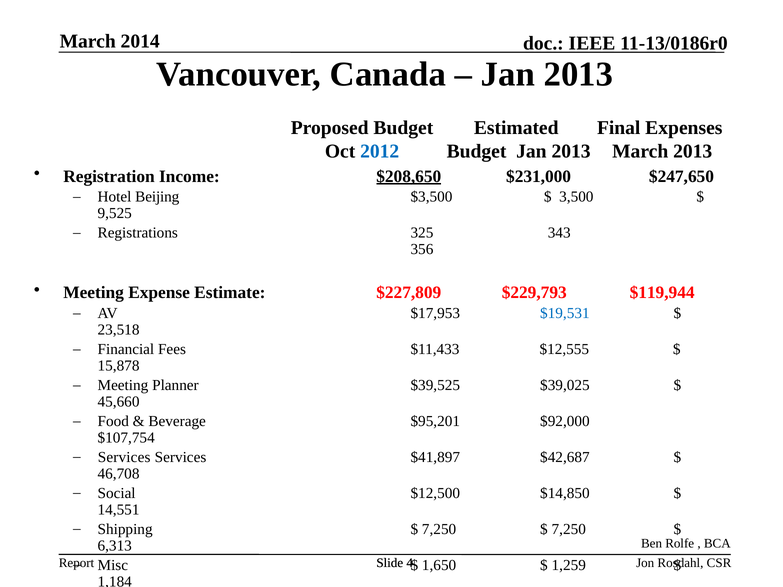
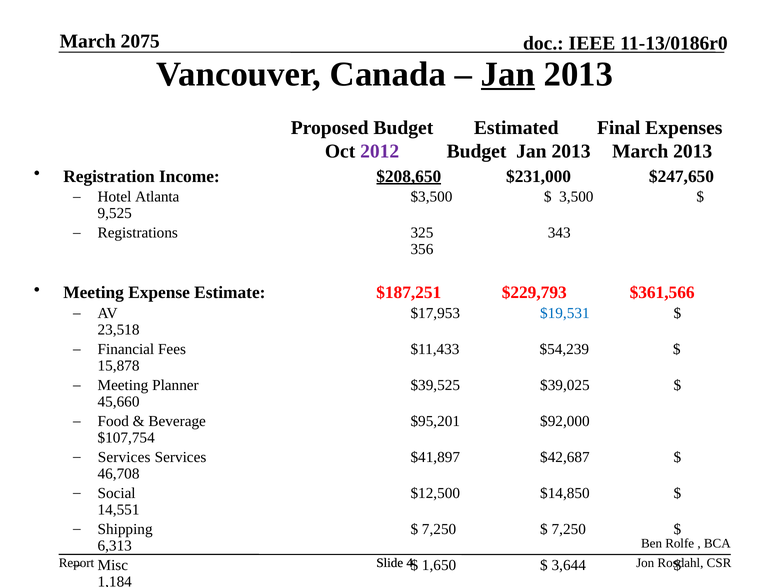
2014: 2014 -> 2075
Jan at (508, 74) underline: none -> present
2012 colour: blue -> purple
Beijing: Beijing -> Atlanta
$227,809: $227,809 -> $187,251
$119,944: $119,944 -> $361,566
$12,555: $12,555 -> $54,239
1,259: 1,259 -> 3,644
